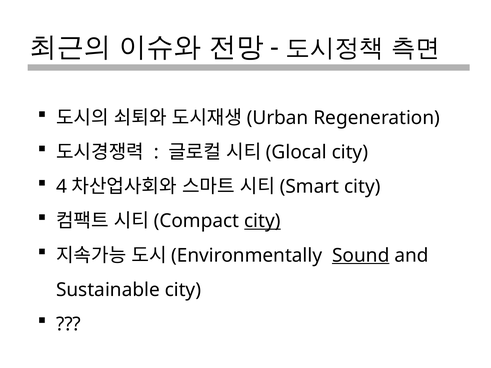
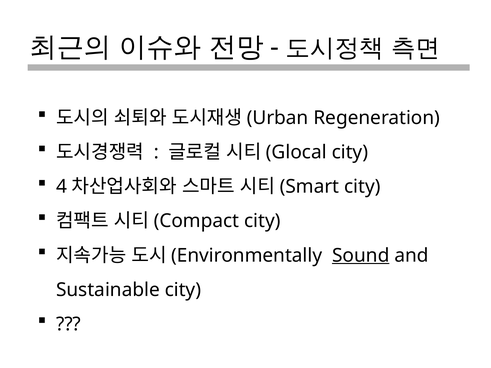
city at (262, 221) underline: present -> none
